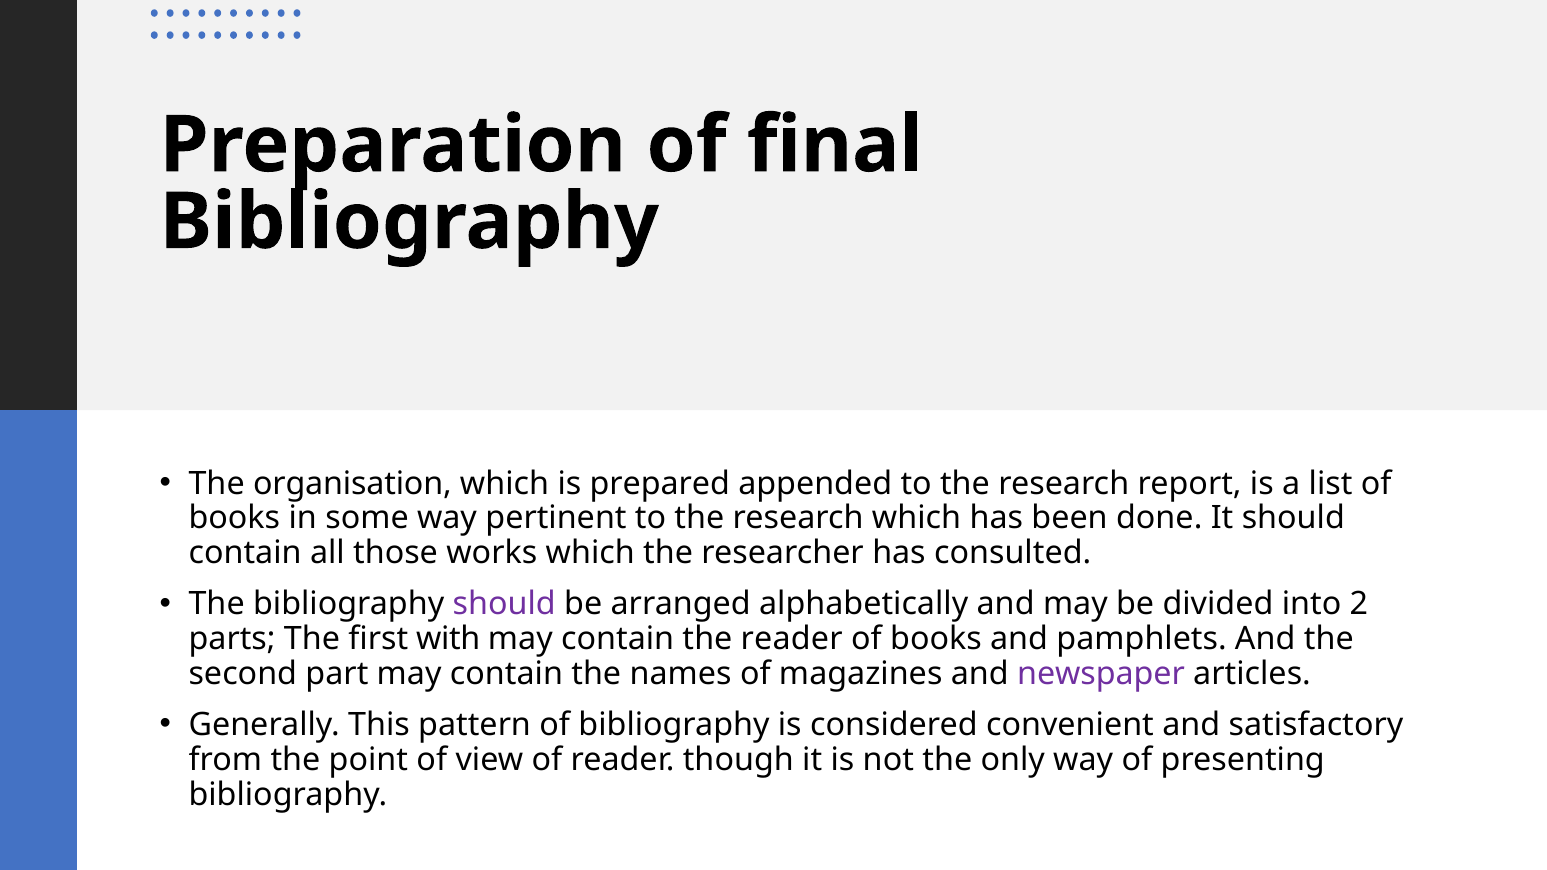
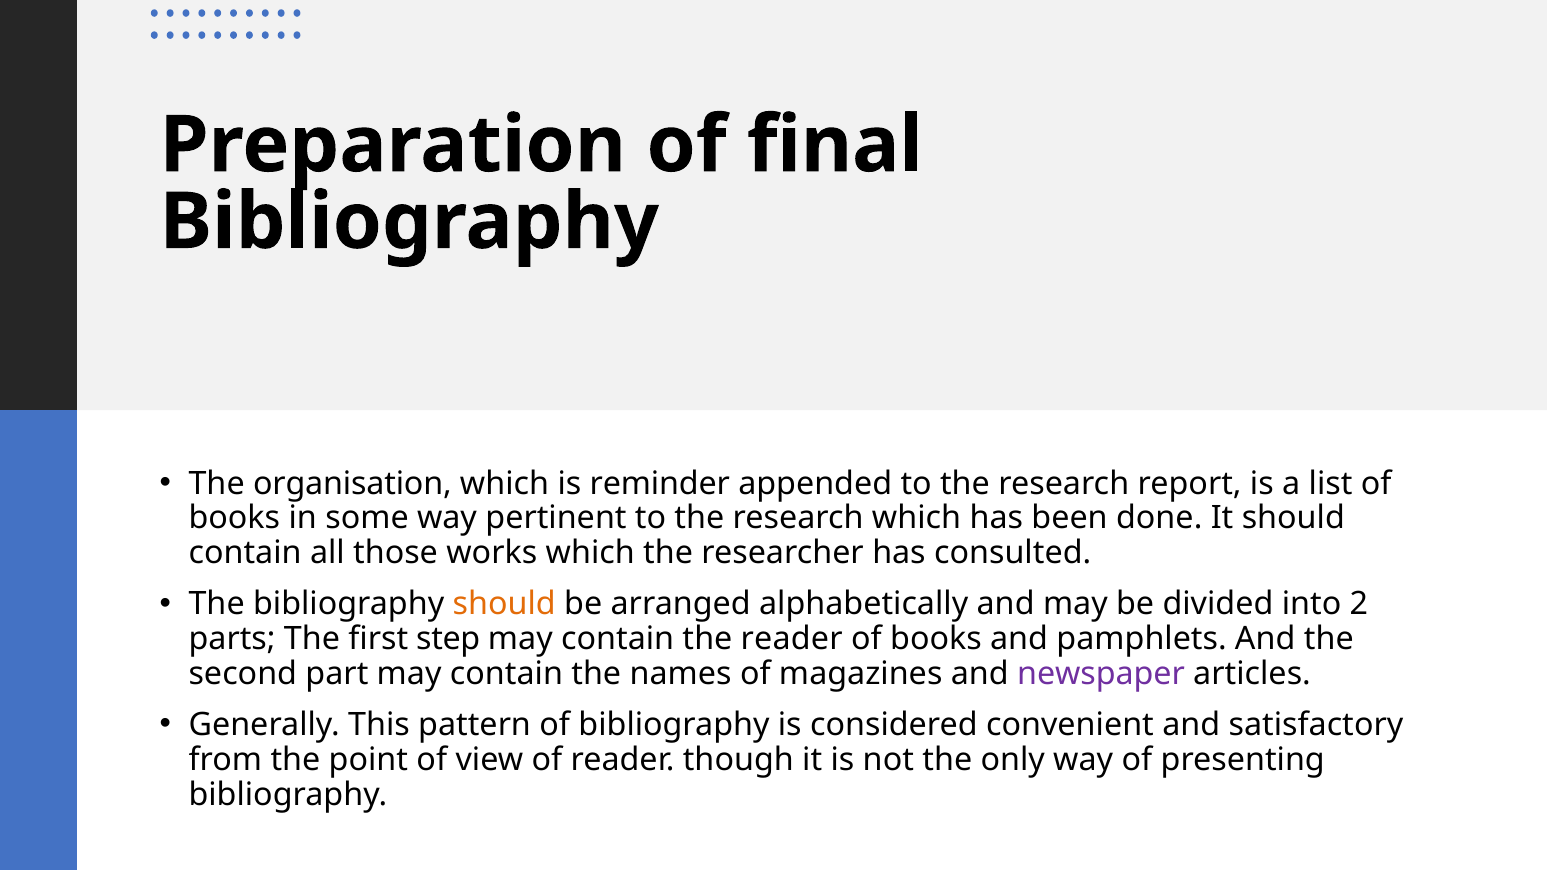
prepared: prepared -> reminder
should at (504, 604) colour: purple -> orange
with: with -> step
